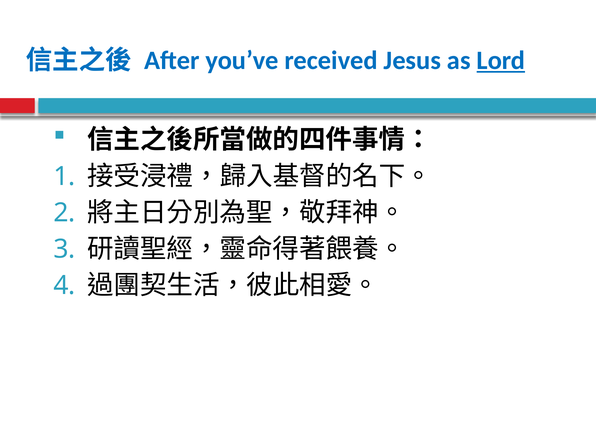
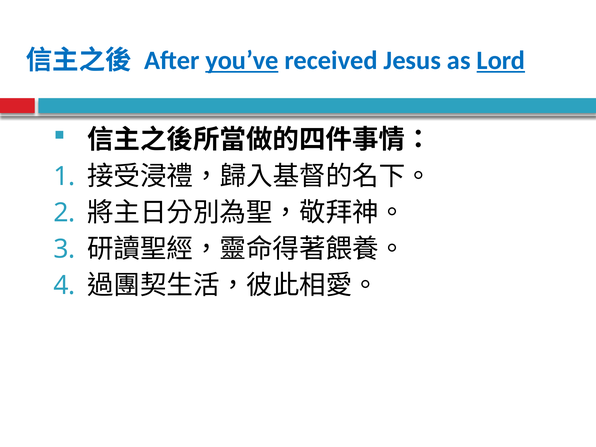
you’ve underline: none -> present
